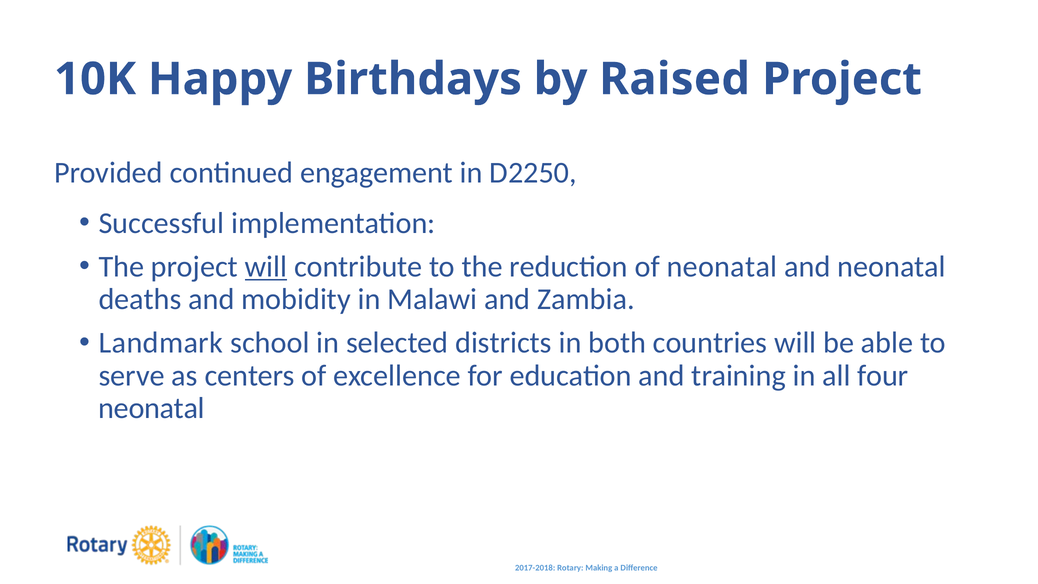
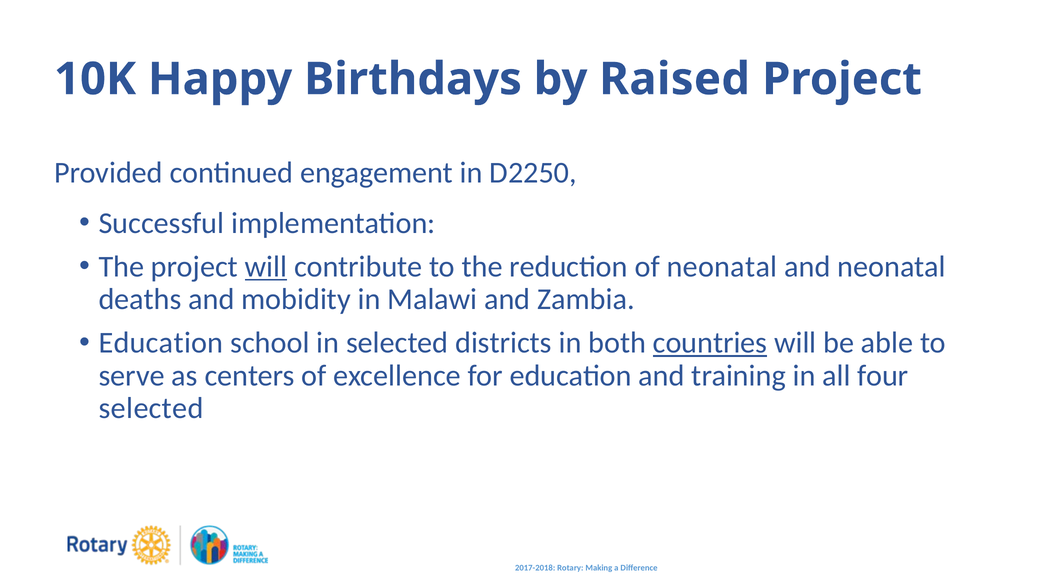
Landmark at (161, 343): Landmark -> Education
countries underline: none -> present
neonatal at (152, 408): neonatal -> selected
